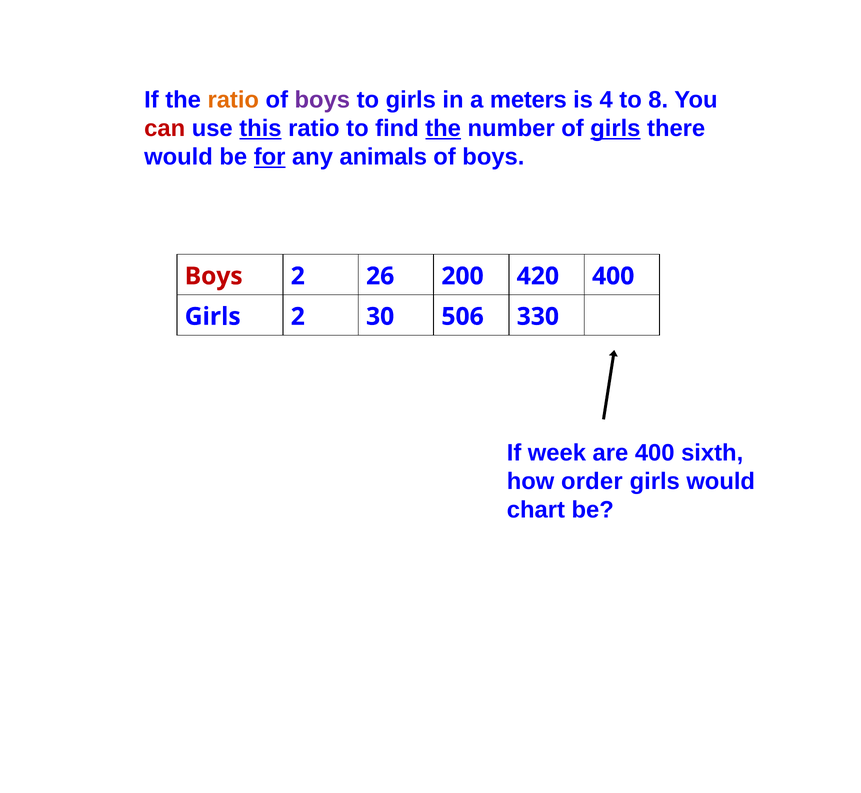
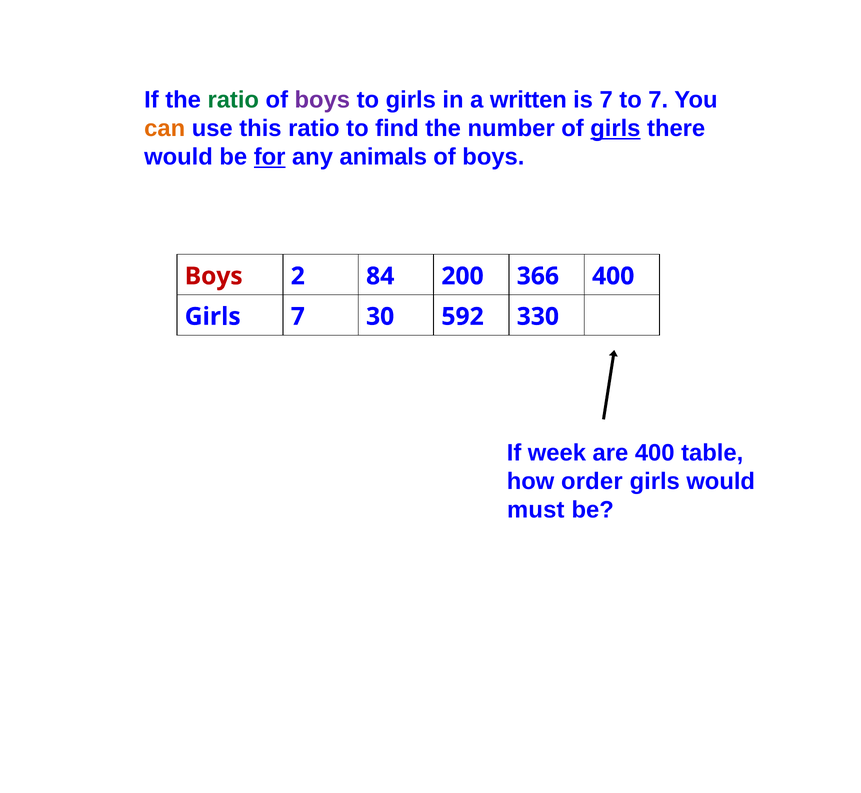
ratio at (233, 100) colour: orange -> green
meters: meters -> written
is 4: 4 -> 7
to 8: 8 -> 7
can colour: red -> orange
this underline: present -> none
the at (443, 128) underline: present -> none
26: 26 -> 84
420: 420 -> 366
Girls 2: 2 -> 7
506: 506 -> 592
sixth: sixth -> table
chart: chart -> must
